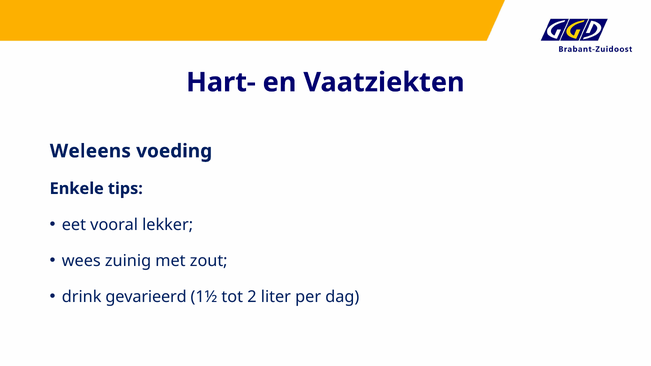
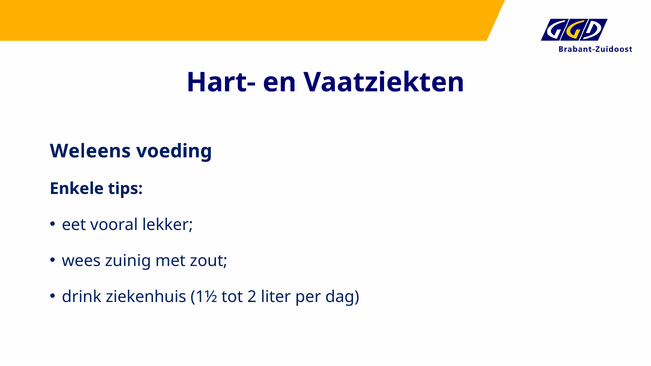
gevarieerd: gevarieerd -> ziekenhuis
